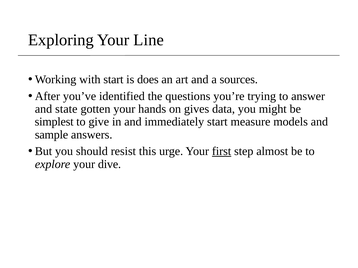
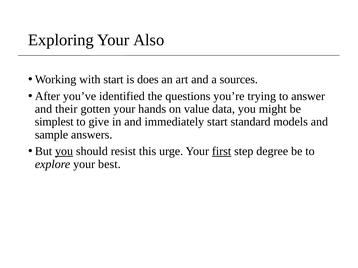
Line: Line -> Also
state: state -> their
gives: gives -> value
measure: measure -> standard
you at (64, 152) underline: none -> present
almost: almost -> degree
dive: dive -> best
